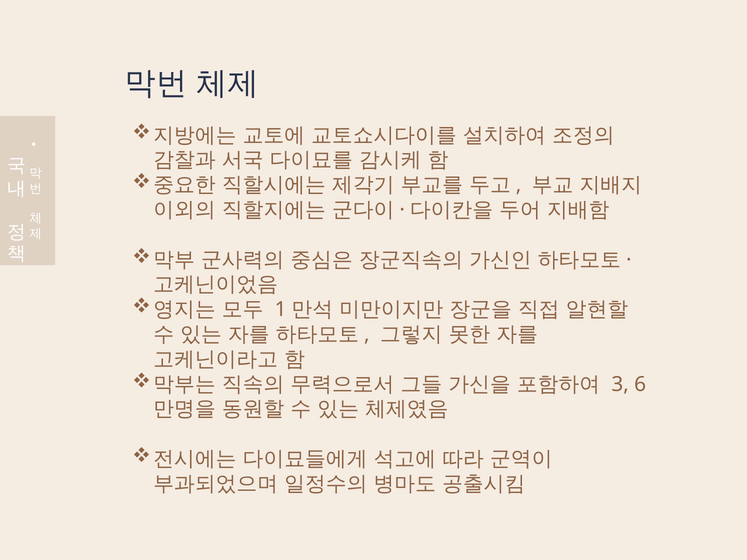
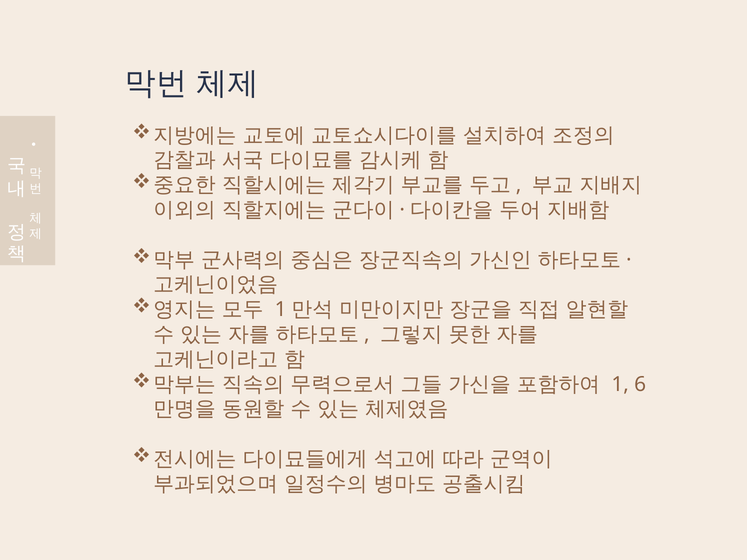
3: 3 -> 1
